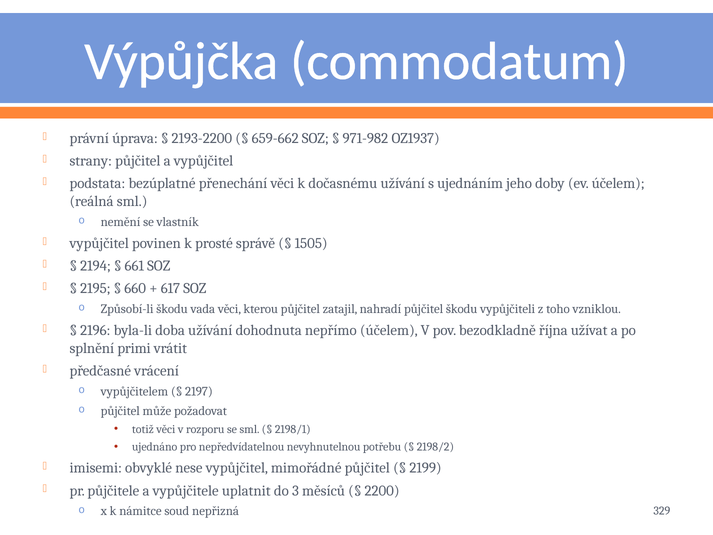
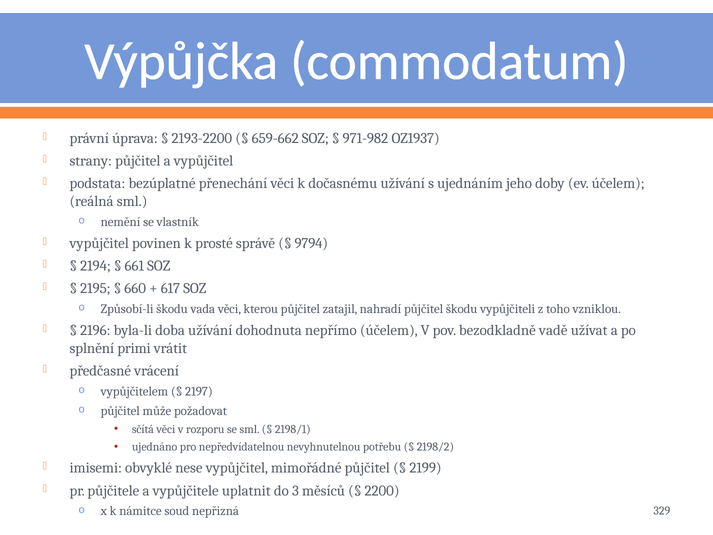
1505: 1505 -> 9794
října: října -> vadě
totiž: totiž -> sčítá
